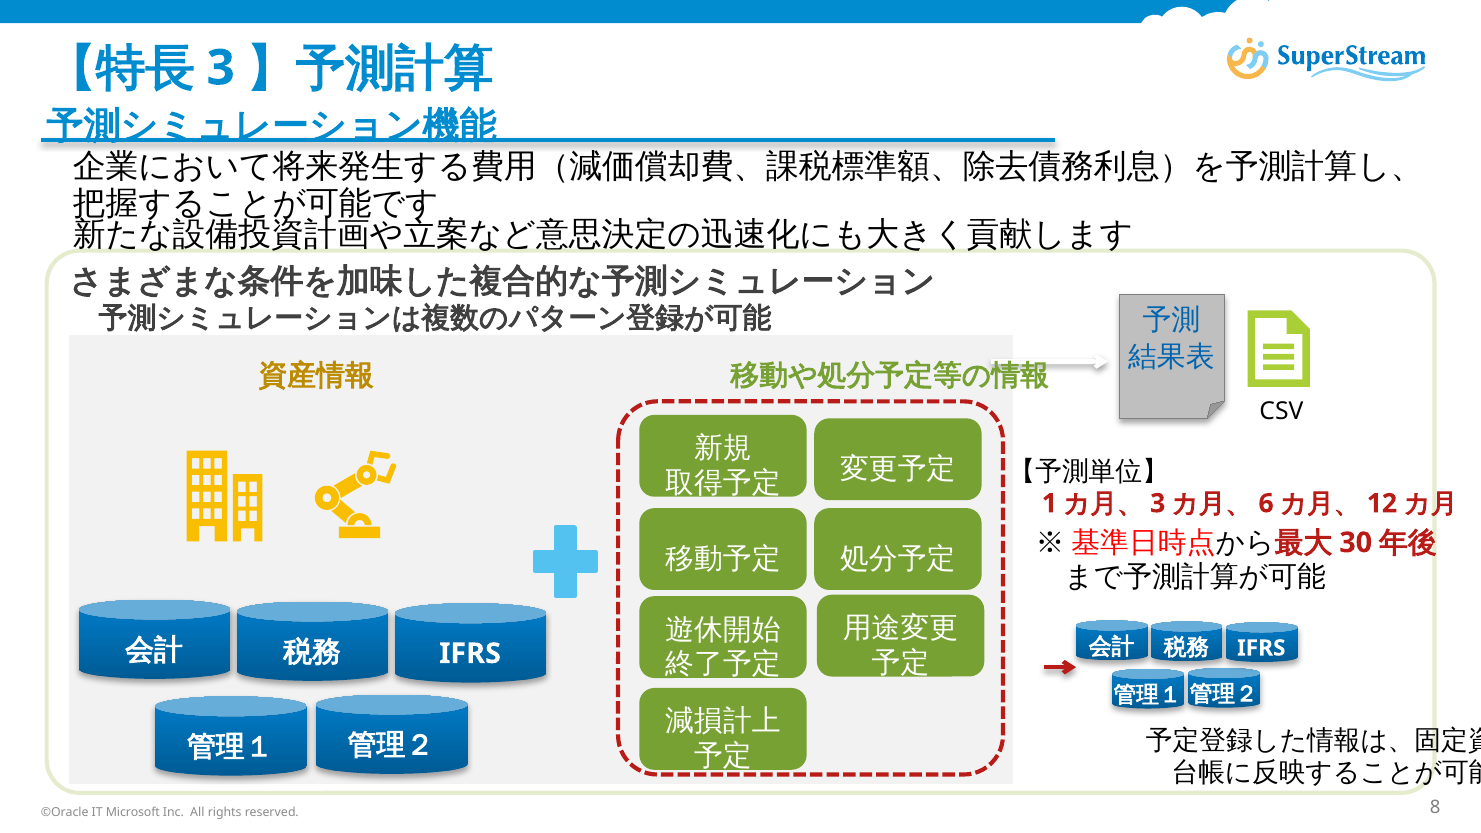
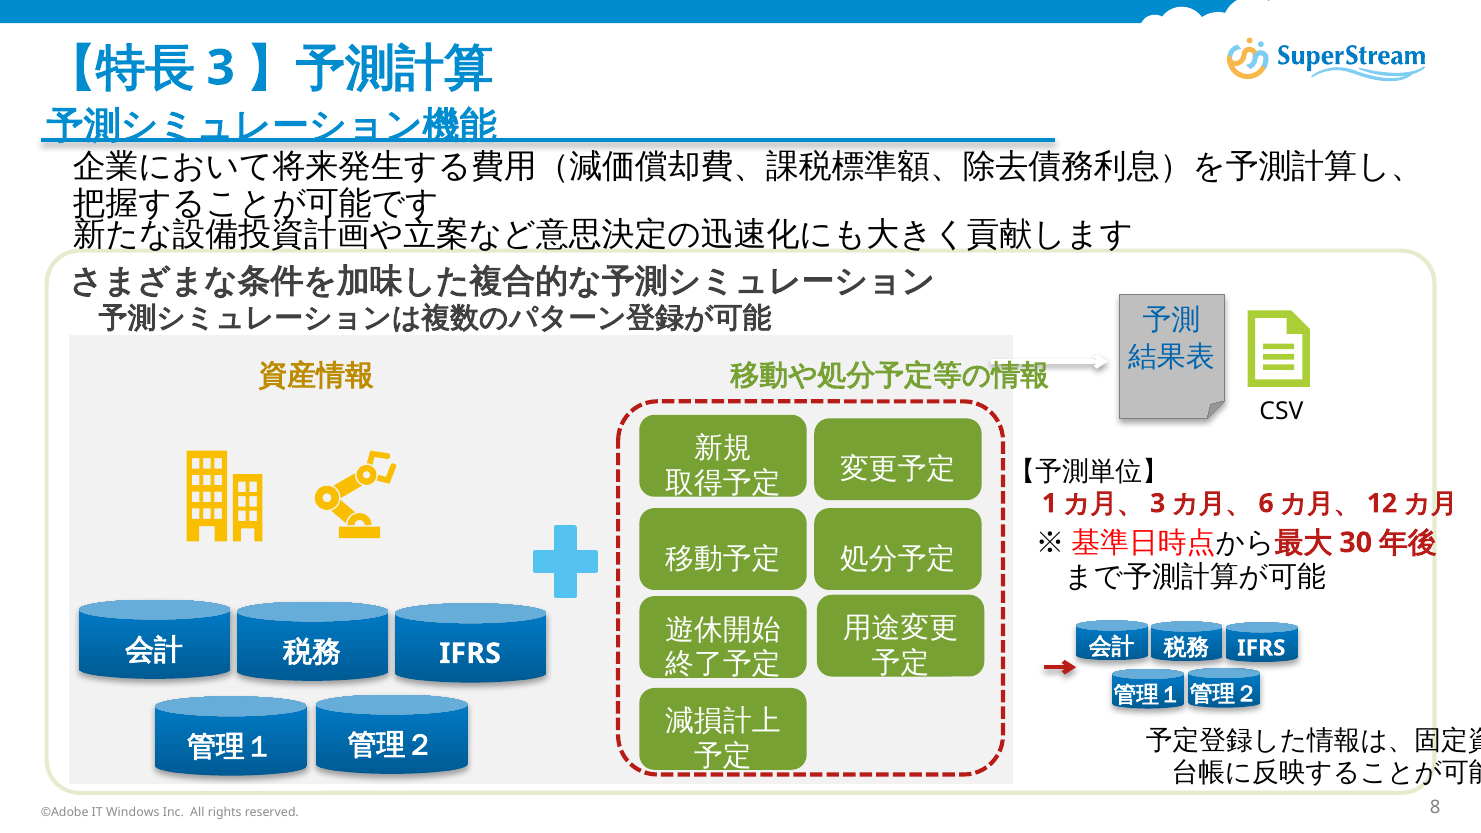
©Oracle: ©Oracle -> ©Adobe
Microsoft: Microsoft -> Windows
